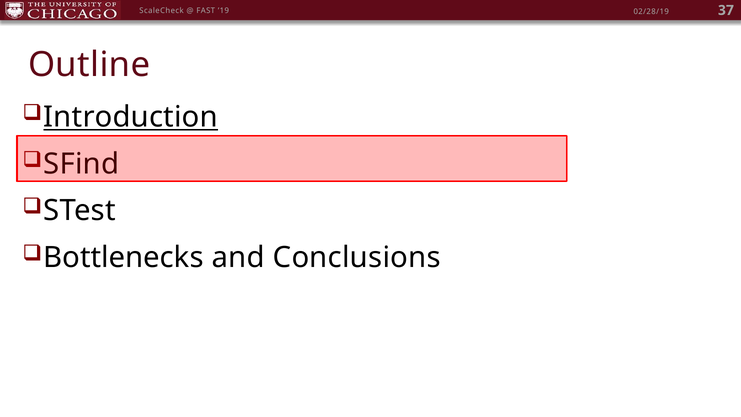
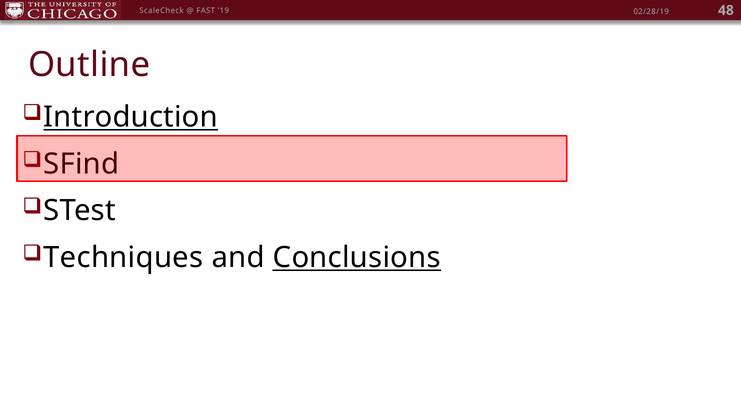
37: 37 -> 48
Bottlenecks: Bottlenecks -> Techniques
Conclusions underline: none -> present
